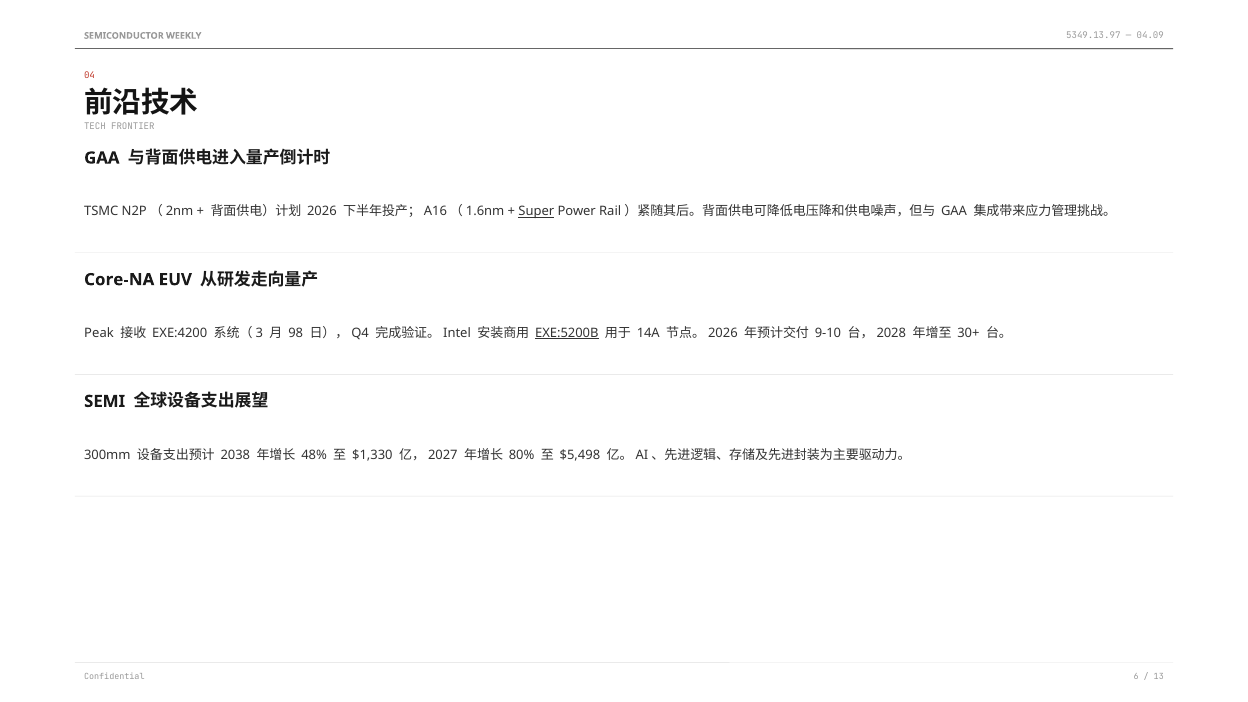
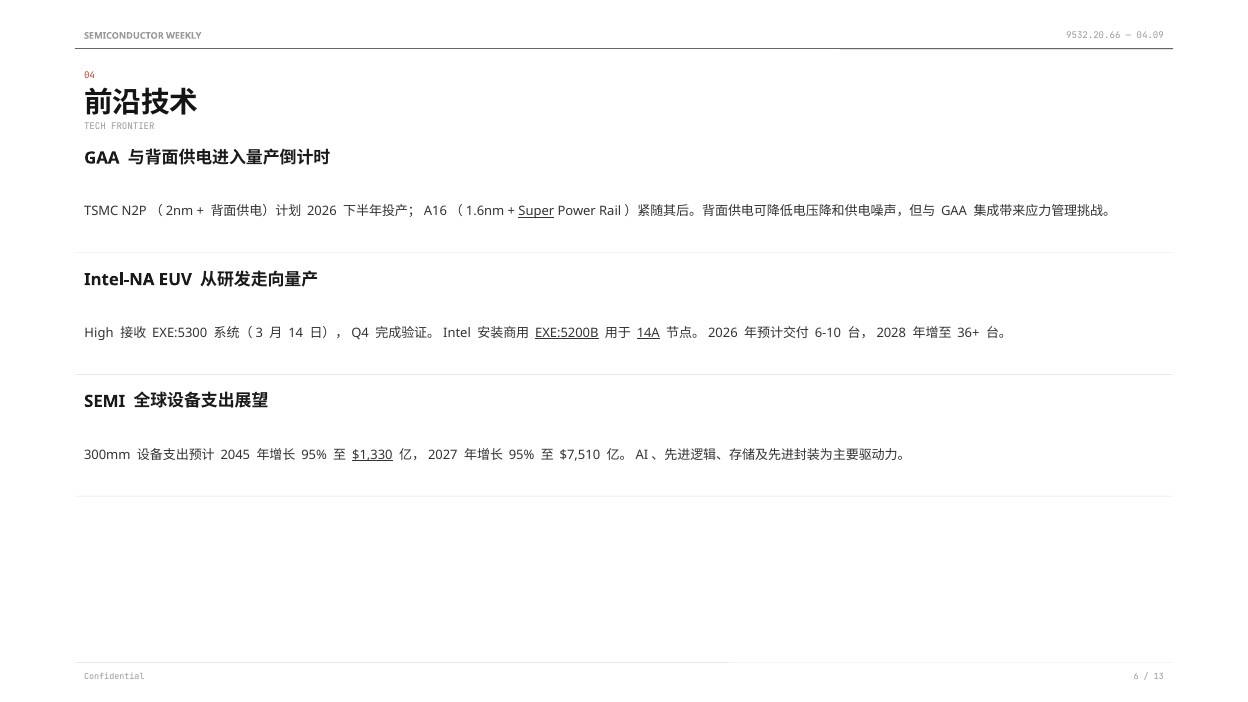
5349.13.97: 5349.13.97 -> 9532.20.66
Core-NA: Core-NA -> Intel-NA
Peak: Peak -> High
EXE:4200: EXE:4200 -> EXE:5300
98: 98 -> 14
14A underline: none -> present
9-10: 9-10 -> 6-10
30+: 30+ -> 36+
2038: 2038 -> 2045
48% at (314, 455): 48% -> 95%
$1,330 underline: none -> present
80% at (522, 455): 80% -> 95%
$5,498: $5,498 -> $7,510
